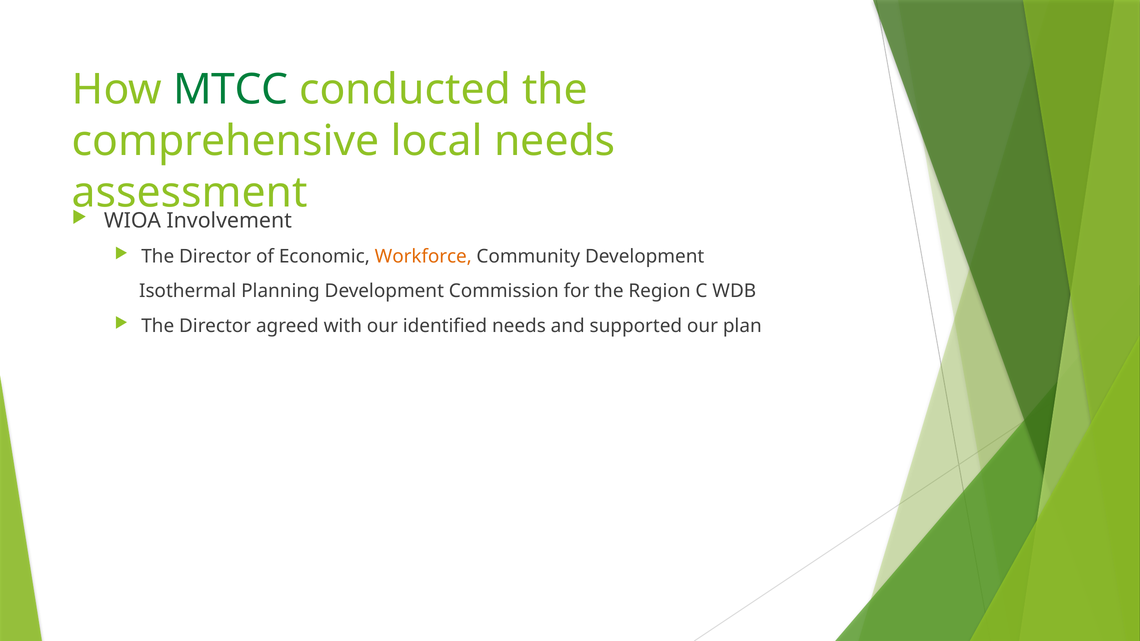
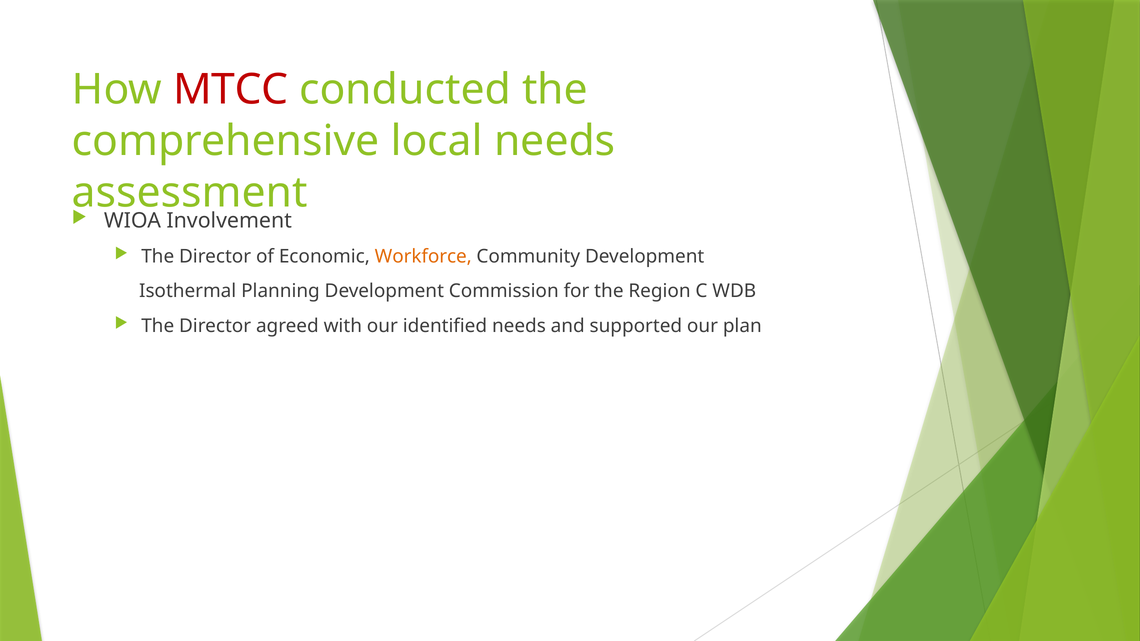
MTCC colour: green -> red
